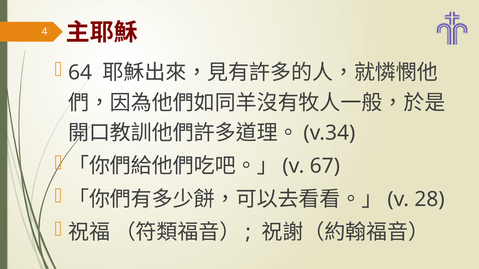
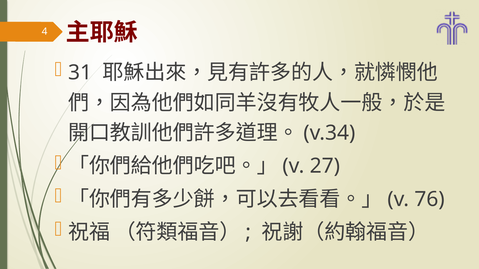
64: 64 -> 31
67: 67 -> 27
28: 28 -> 76
